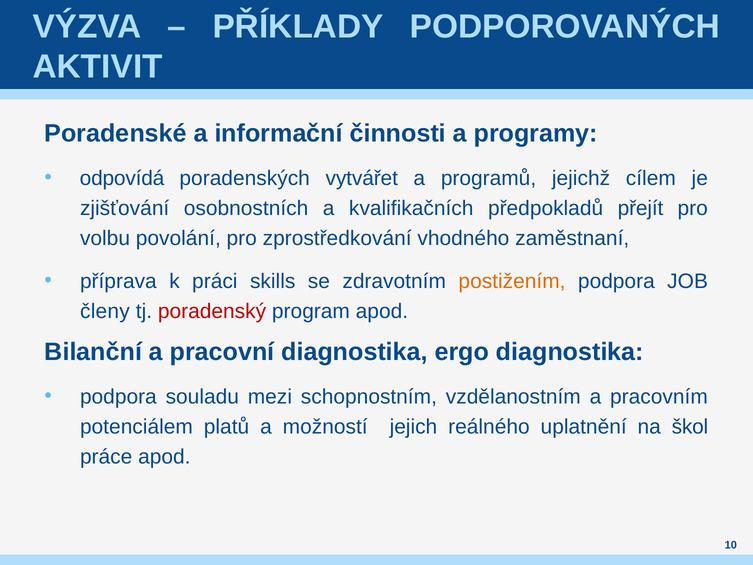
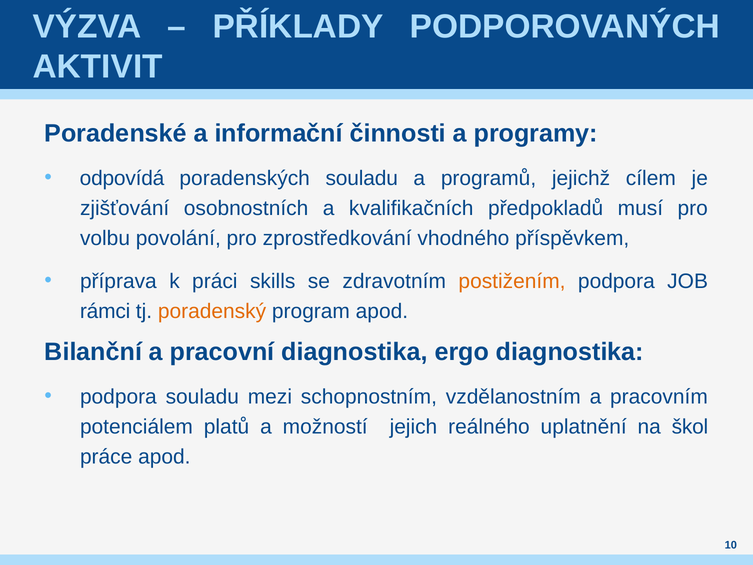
poradenských vytvářet: vytvářet -> souladu
přejít: přejít -> musí
zaměstnaní: zaměstnaní -> příspěvkem
členy: členy -> rámci
poradenský colour: red -> orange
